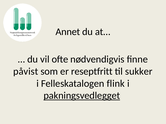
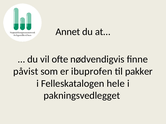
reseptfritt: reseptfritt -> ibuprofen
sukker: sukker -> pakker
flink: flink -> hele
pakningsvedlegget underline: present -> none
